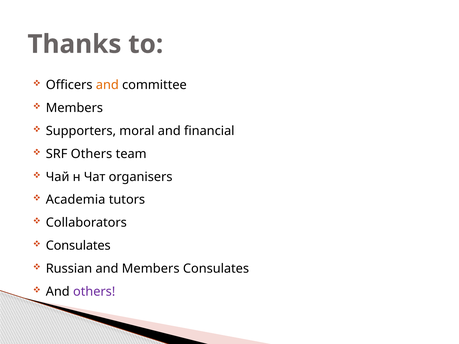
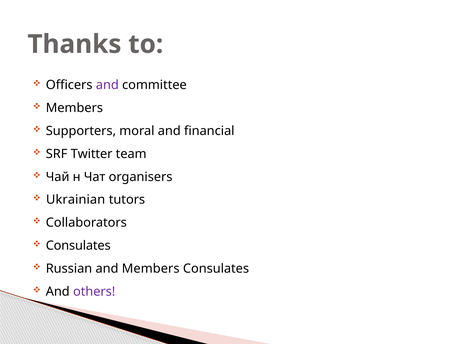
and at (107, 85) colour: orange -> purple
SRF Others: Others -> Twitter
Academia: Academia -> Ukrainian
